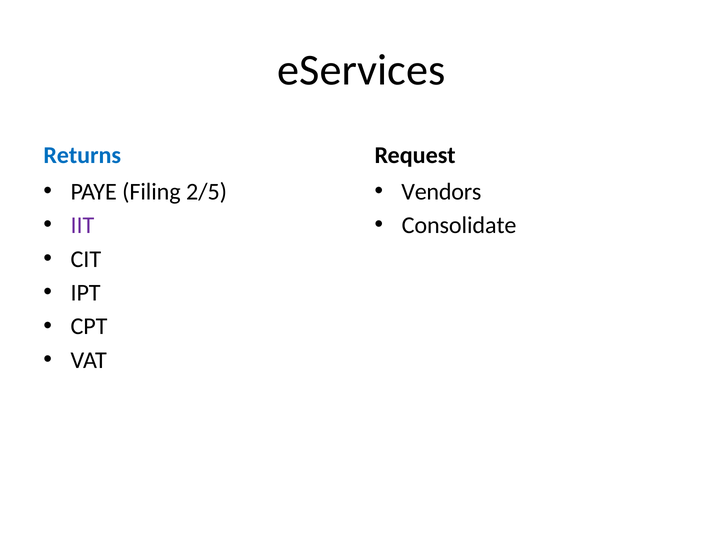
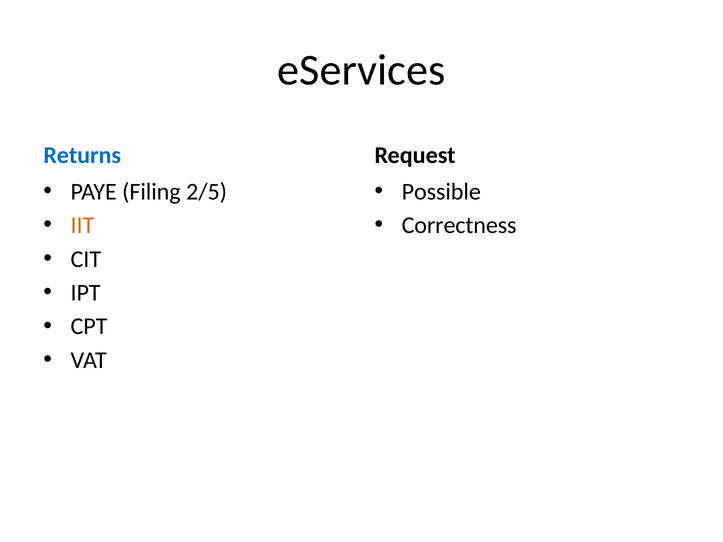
Vendors: Vendors -> Possible
IIT colour: purple -> orange
Consolidate: Consolidate -> Correctness
